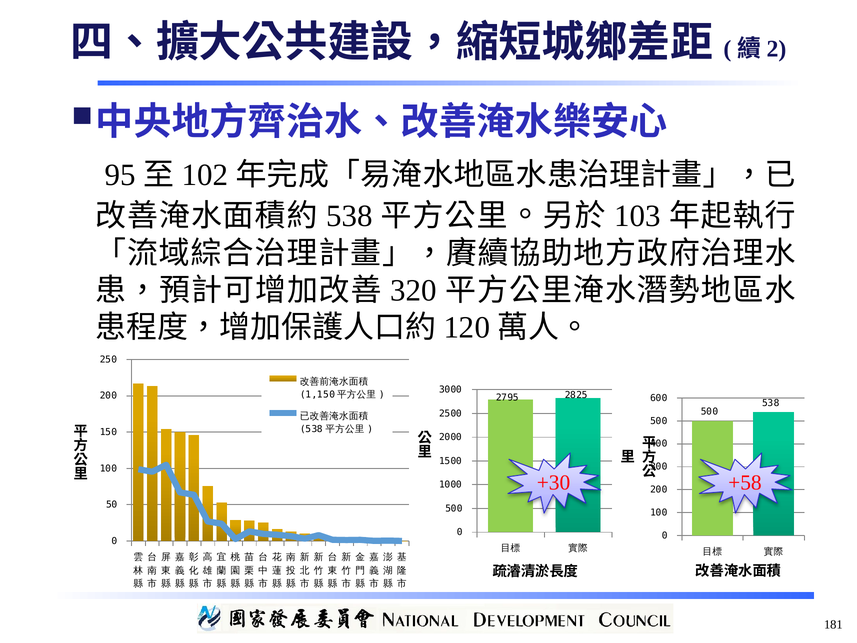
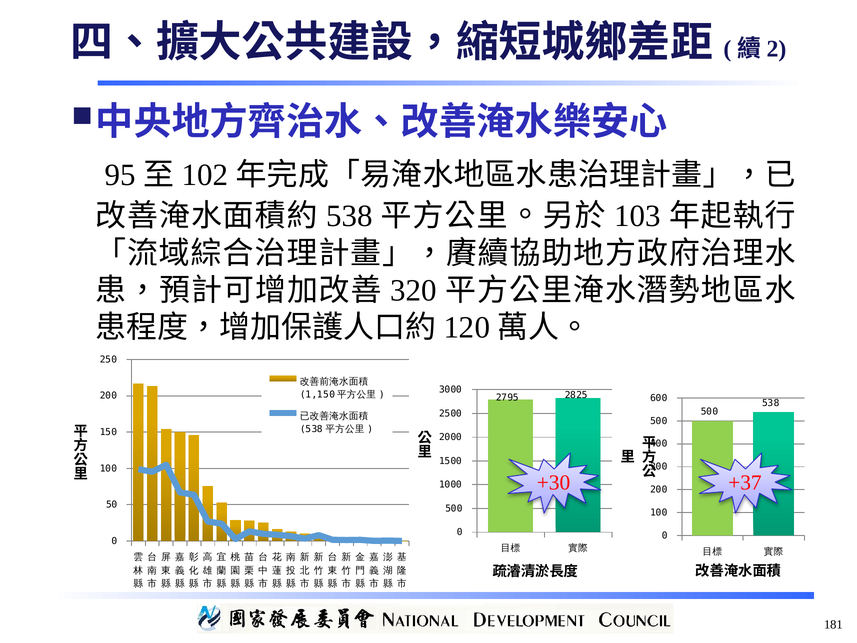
+58: +58 -> +37
